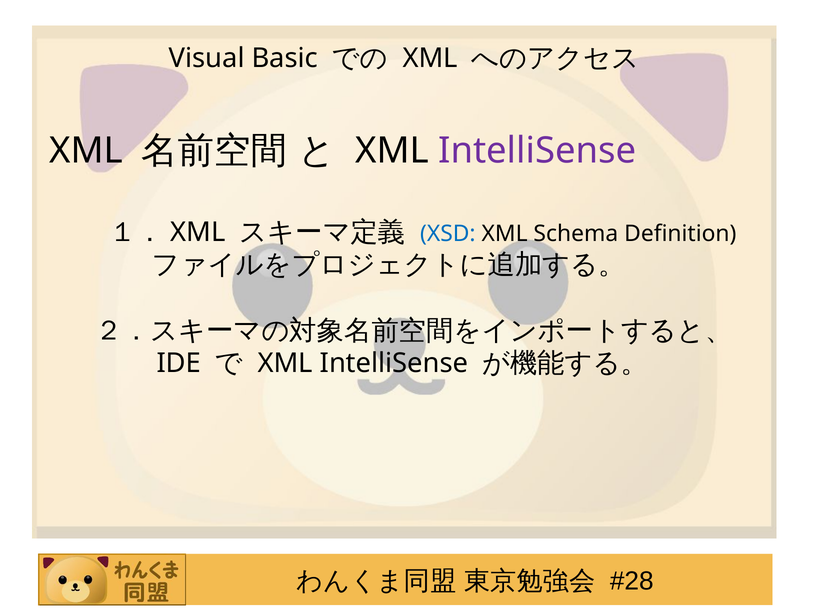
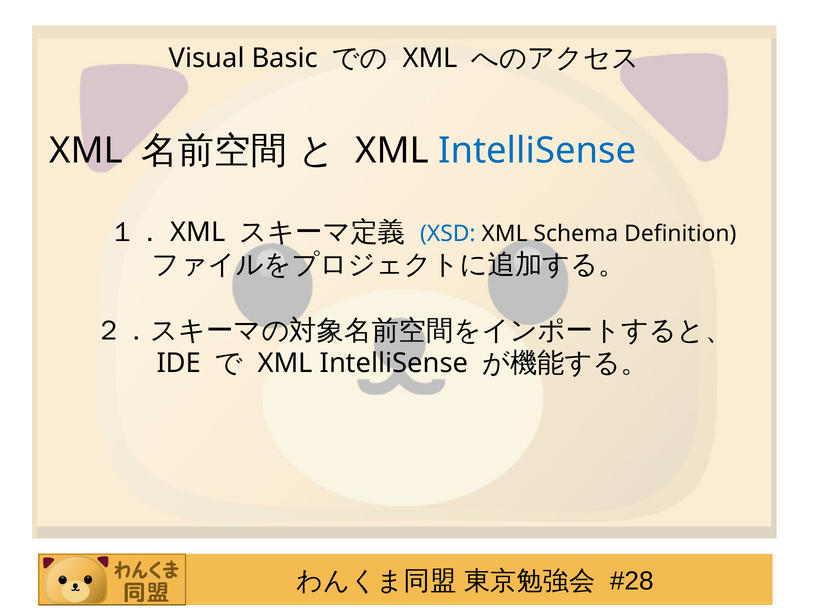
IntelliSense at (537, 150) colour: purple -> blue
